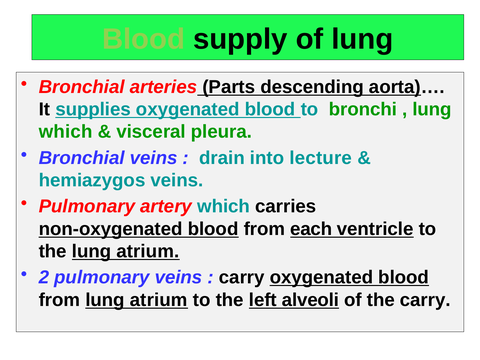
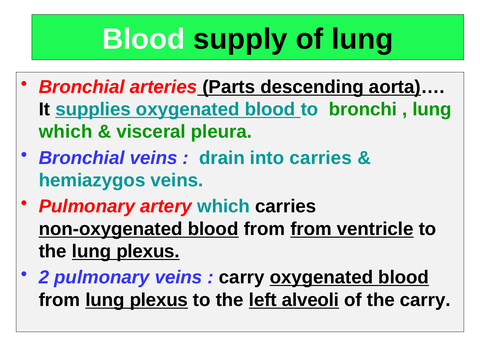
Blood at (144, 39) colour: light green -> white
into lecture: lecture -> carries
from each: each -> from
the lung atrium: atrium -> plexus
from lung atrium: atrium -> plexus
